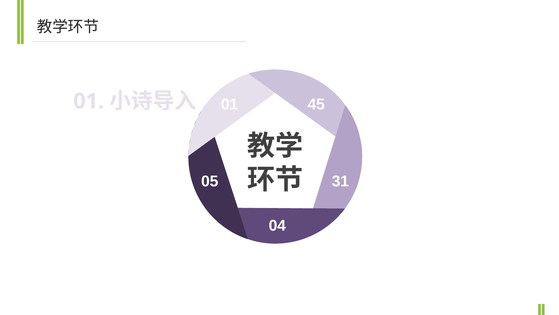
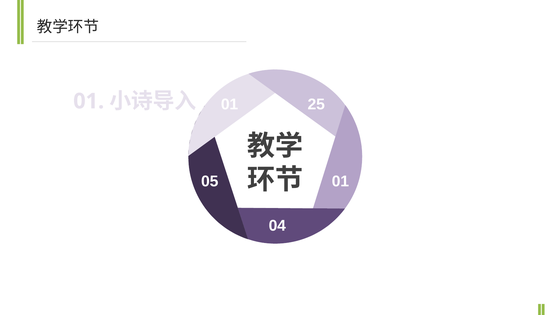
45: 45 -> 25
05 31: 31 -> 01
